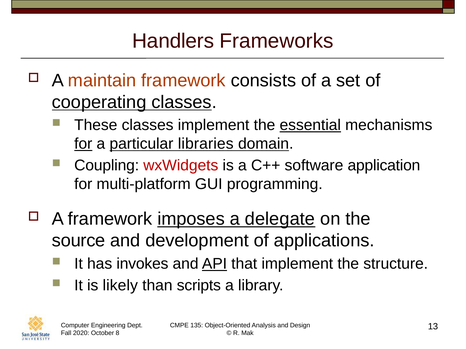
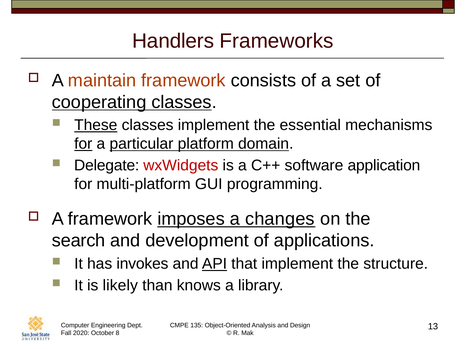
These underline: none -> present
essential underline: present -> none
libraries: libraries -> platform
Coupling: Coupling -> Delegate
delegate: delegate -> changes
source: source -> search
scripts: scripts -> knows
